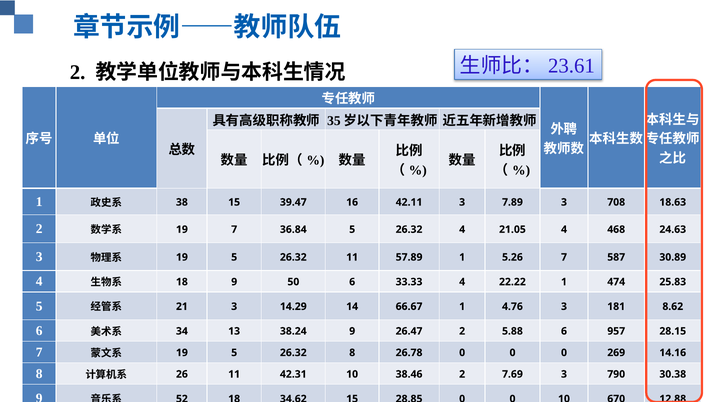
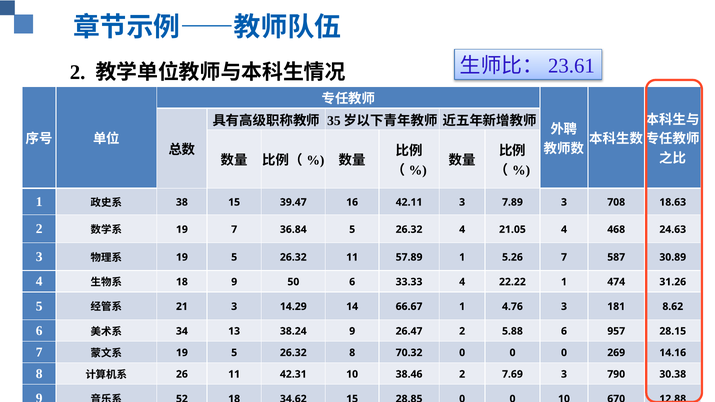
25.83: 25.83 -> 31.26
26.78: 26.78 -> 70.32
